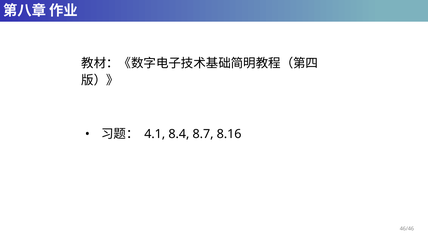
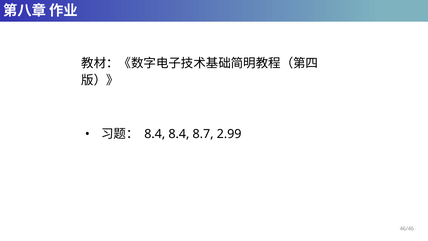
4.1 at (155, 134): 4.1 -> 8.4
8.16: 8.16 -> 2.99
